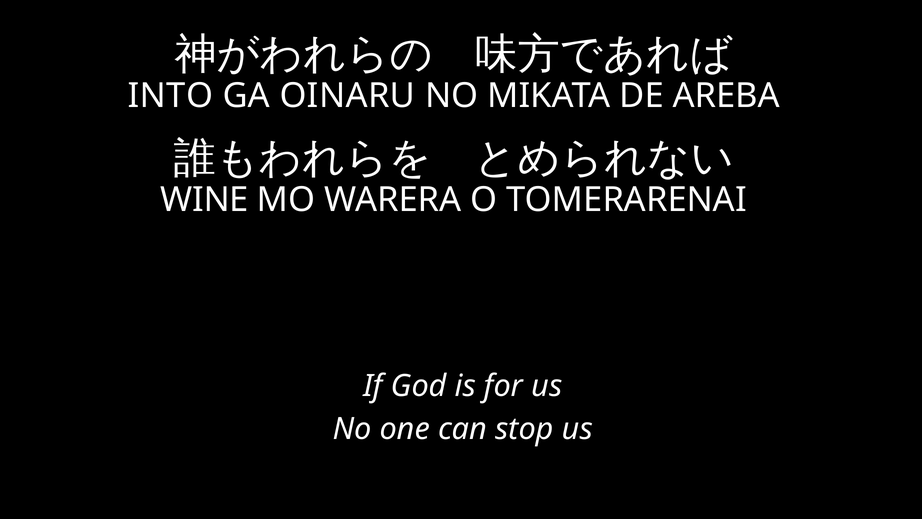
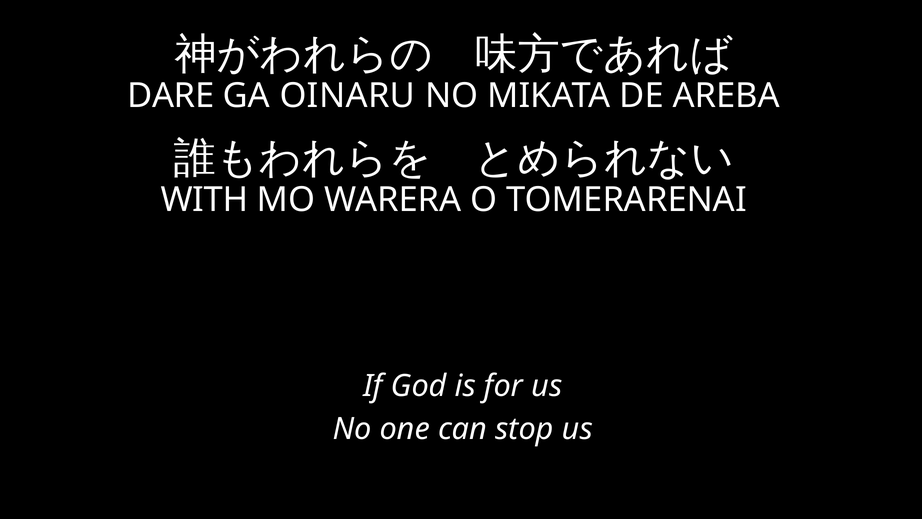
INTO: INTO -> DARE
WINE: WINE -> WITH
